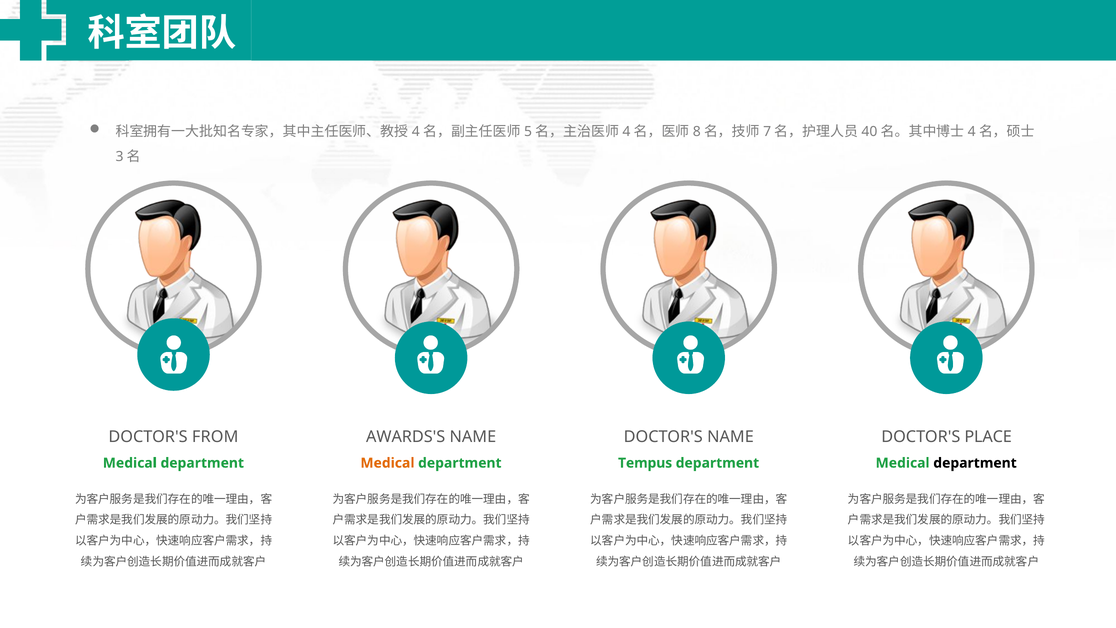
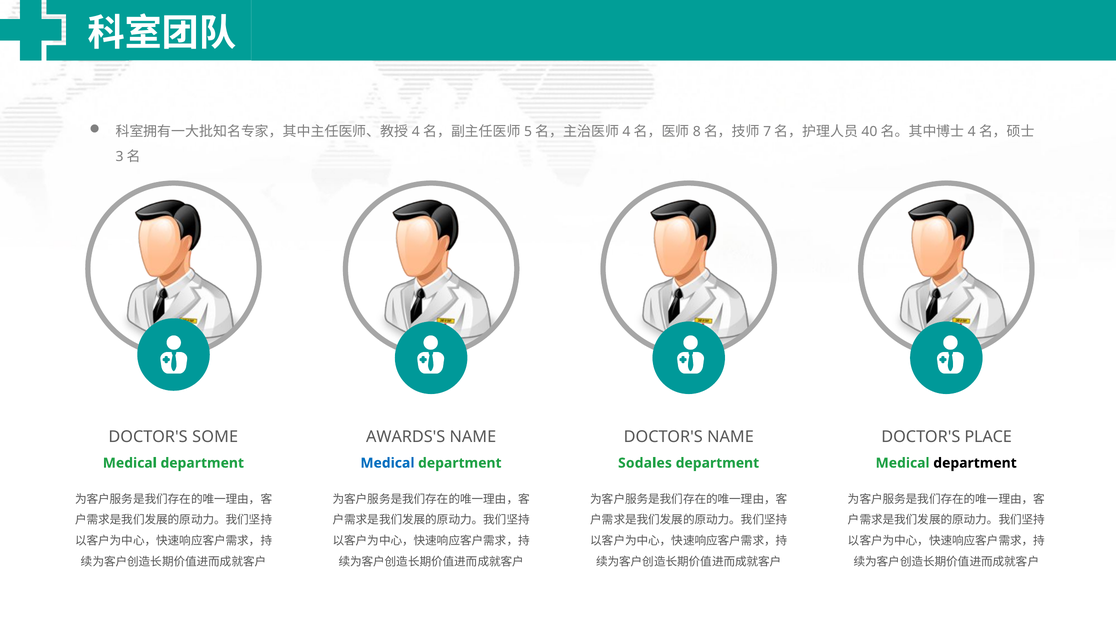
FROM: FROM -> SOME
Medical at (387, 463) colour: orange -> blue
Tempus: Tempus -> Sodales
